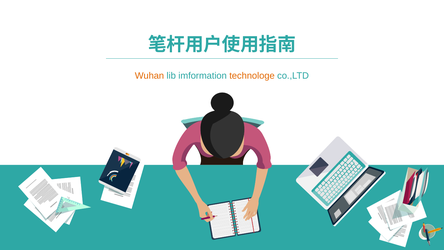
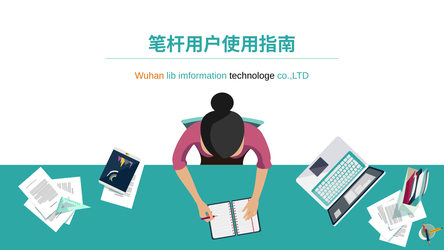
technologe colour: orange -> black
